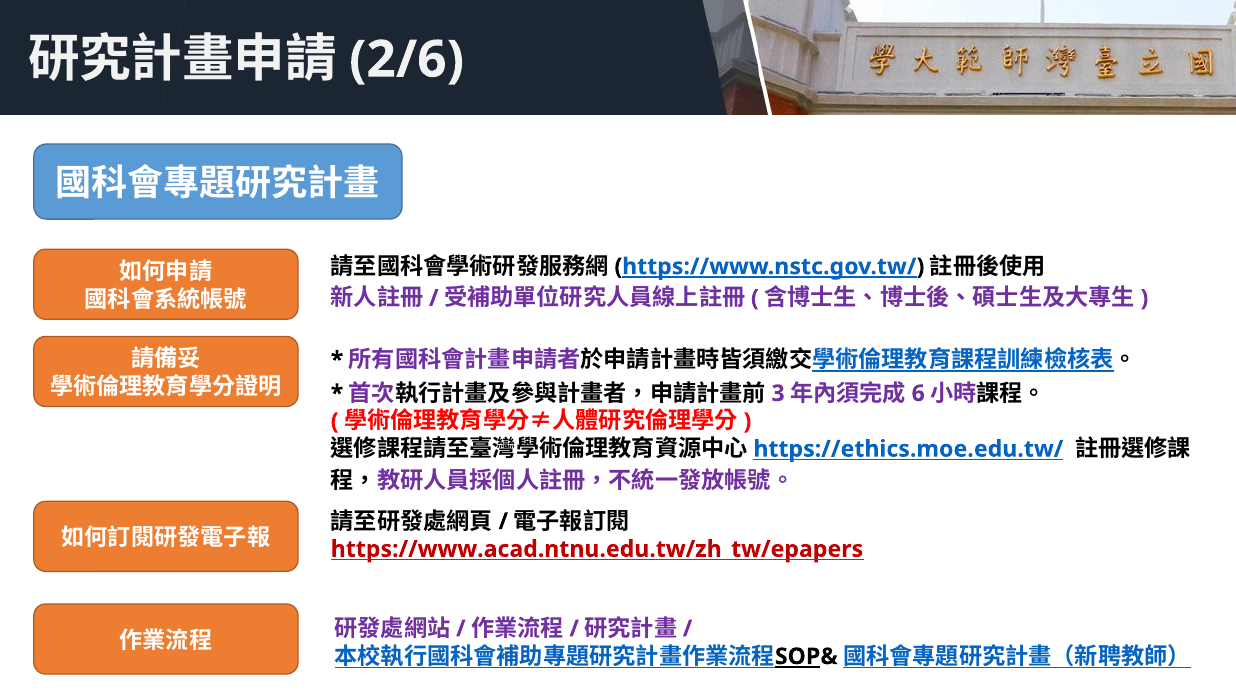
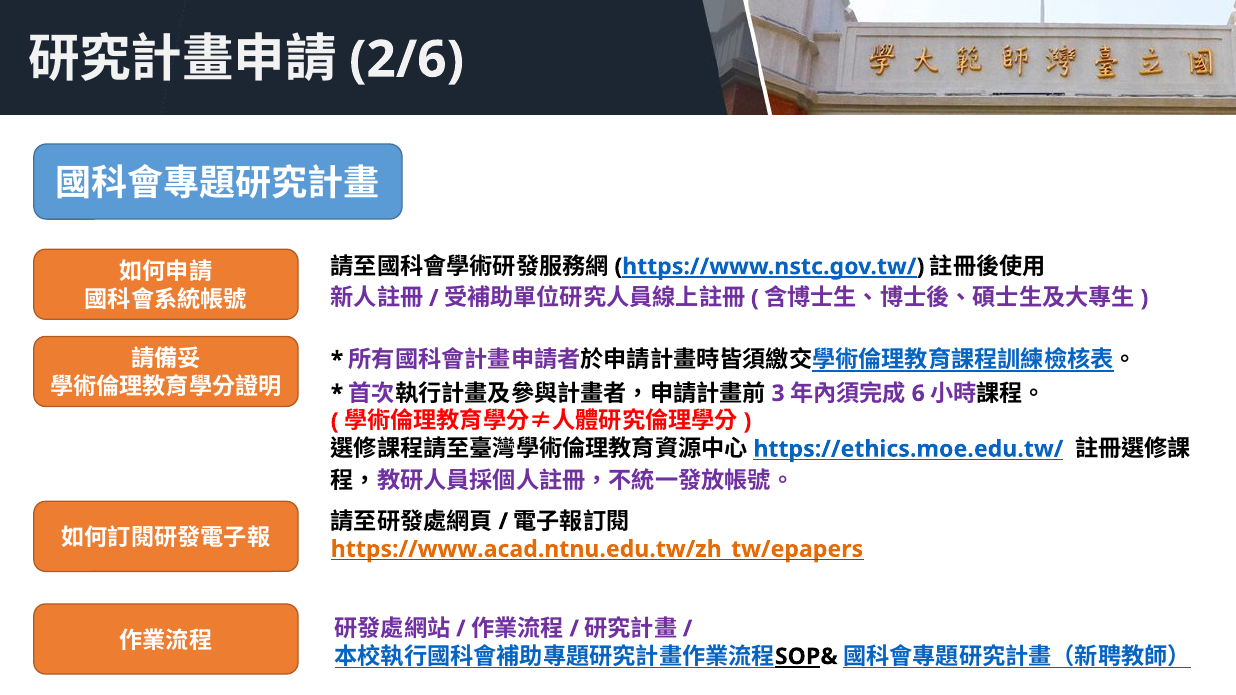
https://www.acad.ntnu.edu.tw/zh_tw/epapers colour: red -> orange
